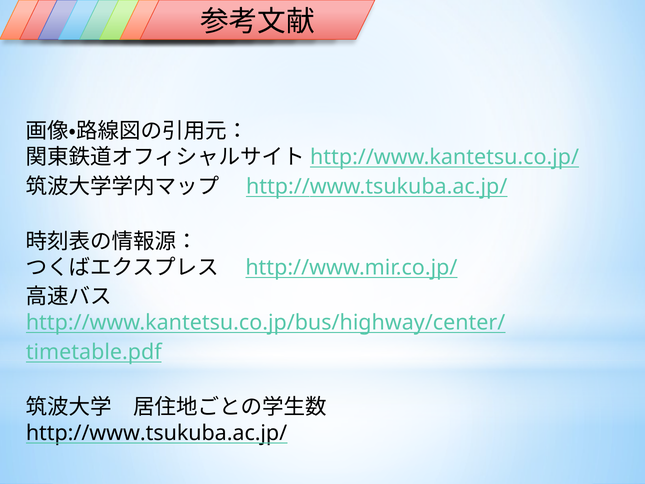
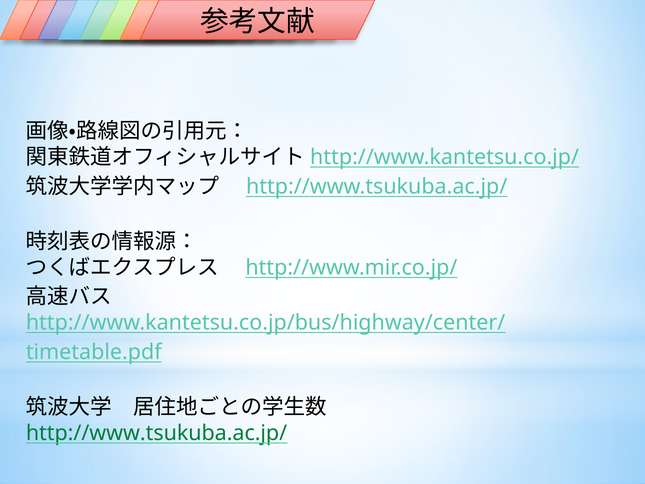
http://www.tsukuba.ac.jp/ at (157, 433) colour: black -> green
